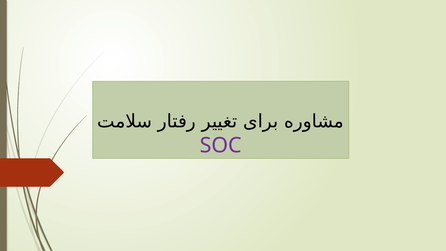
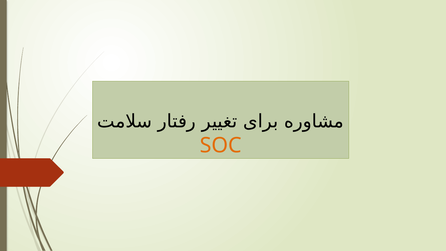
SOC colour: purple -> orange
